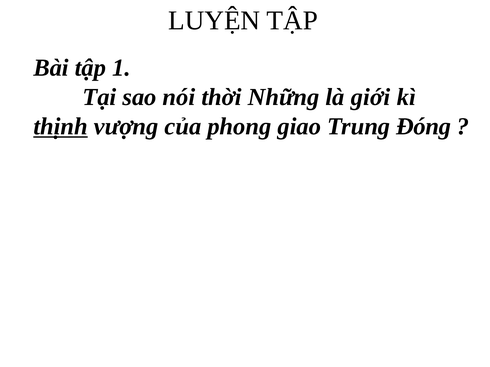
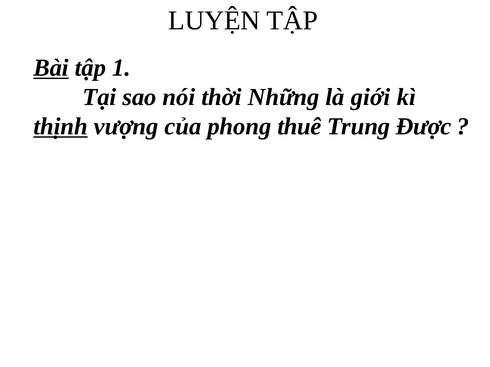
Bài underline: none -> present
giao: giao -> thuê
Đóng: Đóng -> Được
